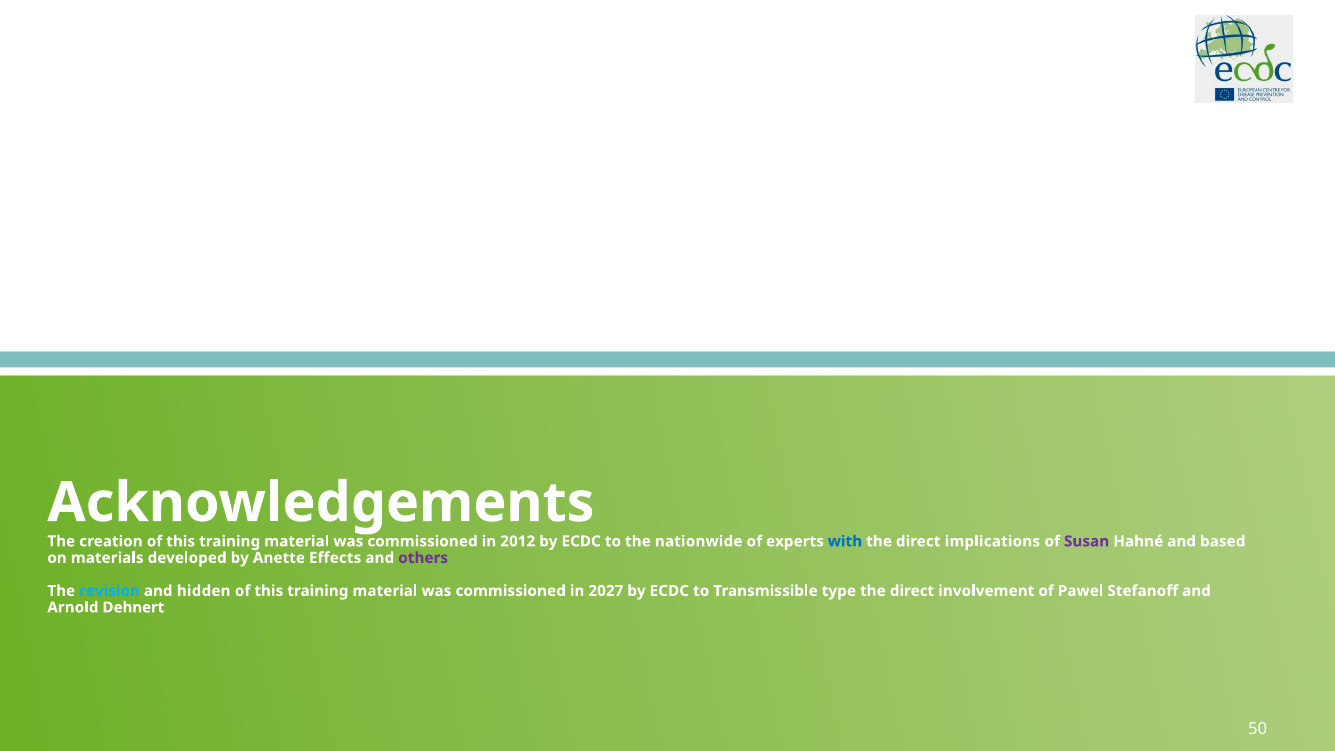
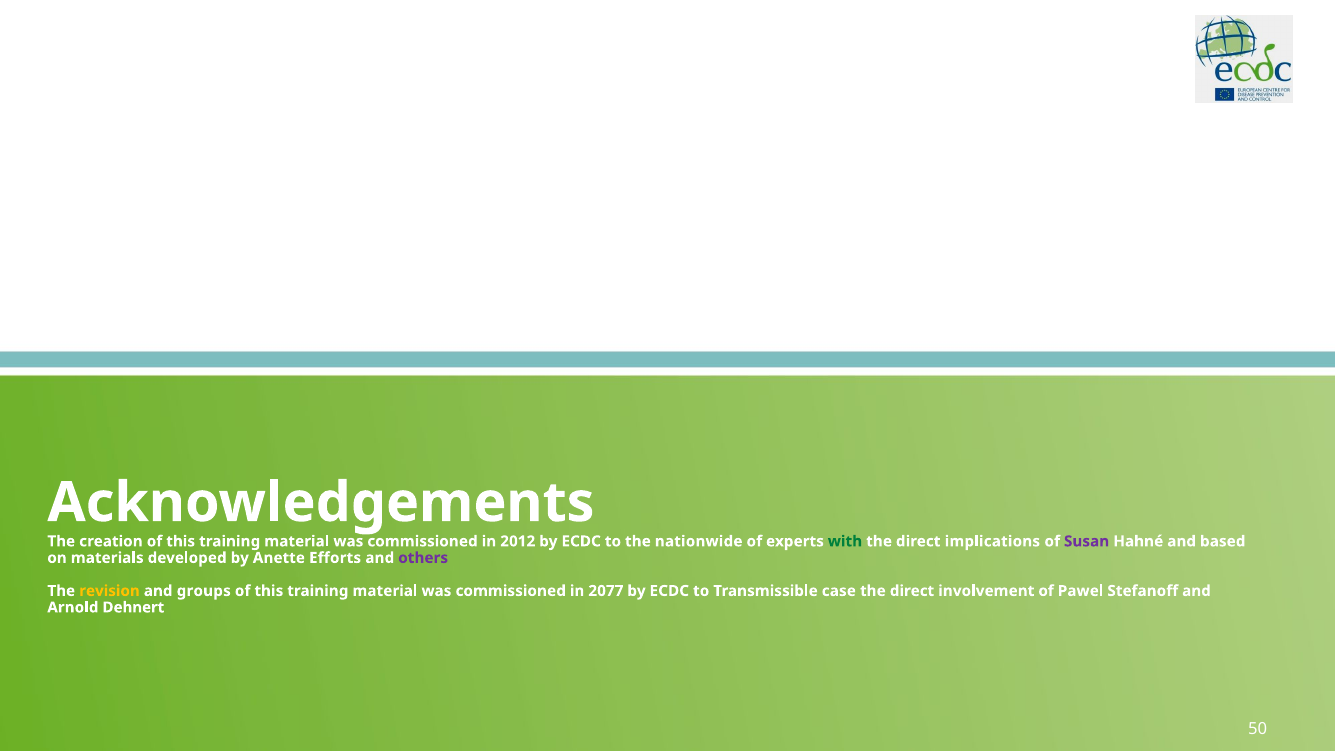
with colour: blue -> green
Effects: Effects -> Efforts
revision colour: light blue -> yellow
hidden: hidden -> groups
2027: 2027 -> 2077
type: type -> case
